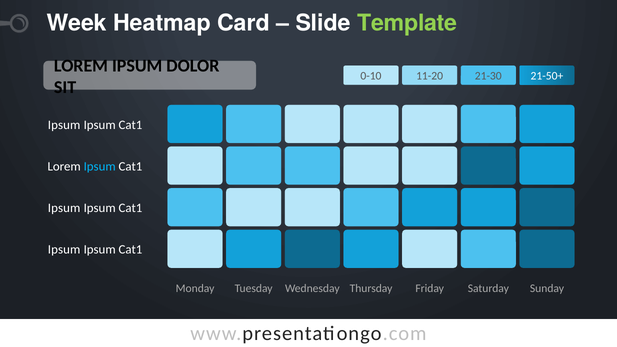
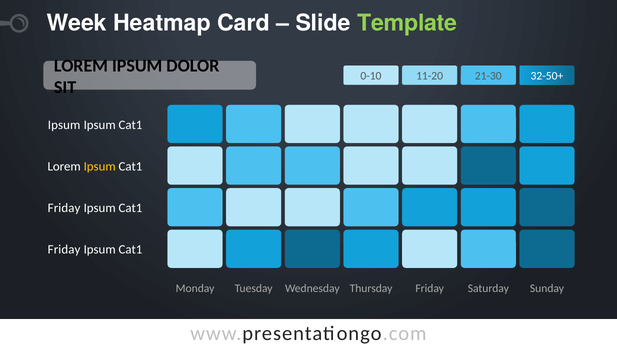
21-50+: 21-50+ -> 32-50+
Ipsum at (100, 166) colour: light blue -> yellow
Ipsum at (64, 208): Ipsum -> Friday
Ipsum at (64, 250): Ipsum -> Friday
